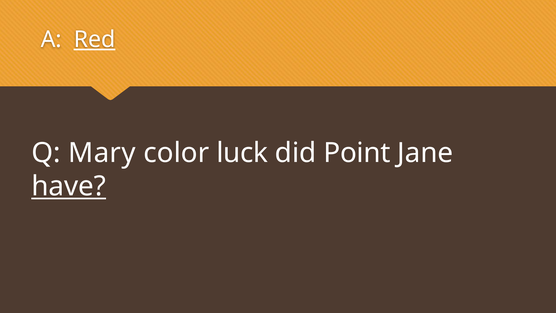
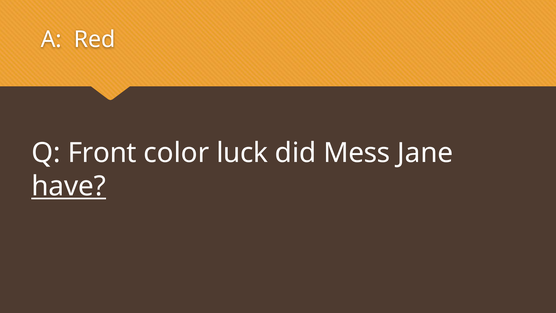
Red underline: present -> none
Mary: Mary -> Front
Point: Point -> Mess
